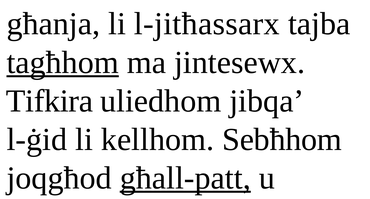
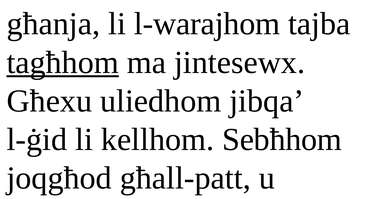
l-jitħassarx: l-jitħassarx -> l-warajhom
Tifkira: Tifkira -> Għexu
għall-patt underline: present -> none
